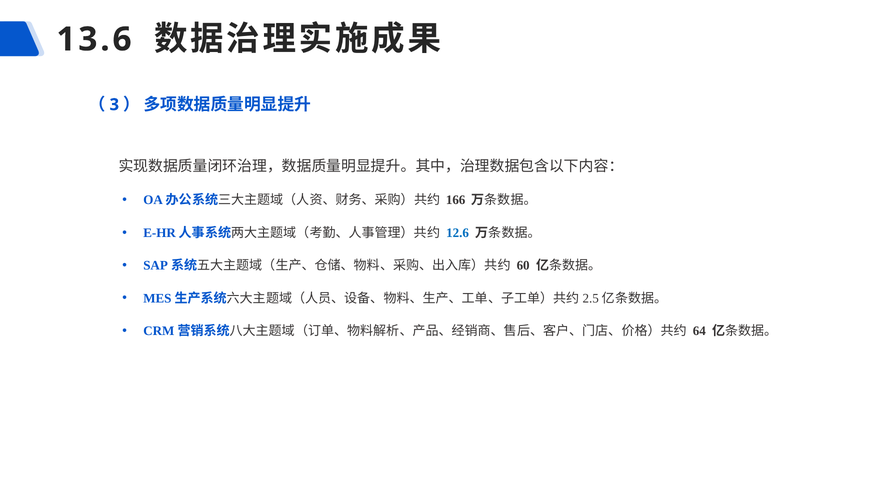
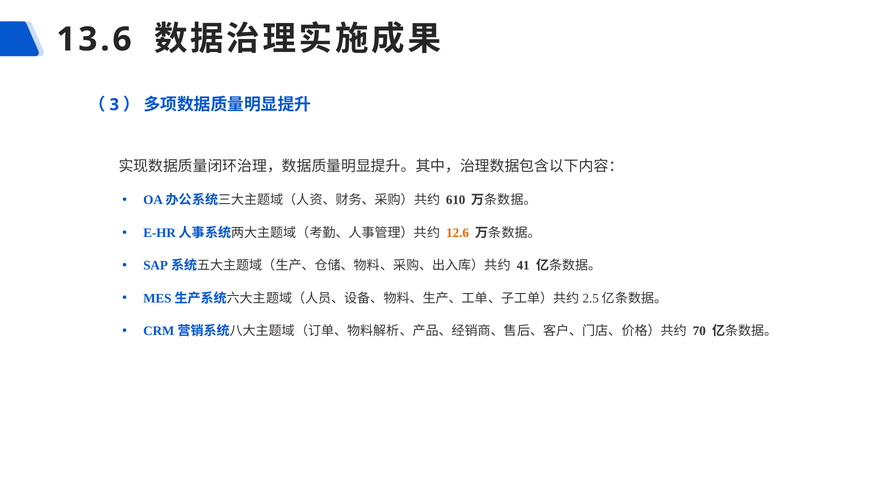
166: 166 -> 610
12.6 colour: blue -> orange
60: 60 -> 41
64: 64 -> 70
